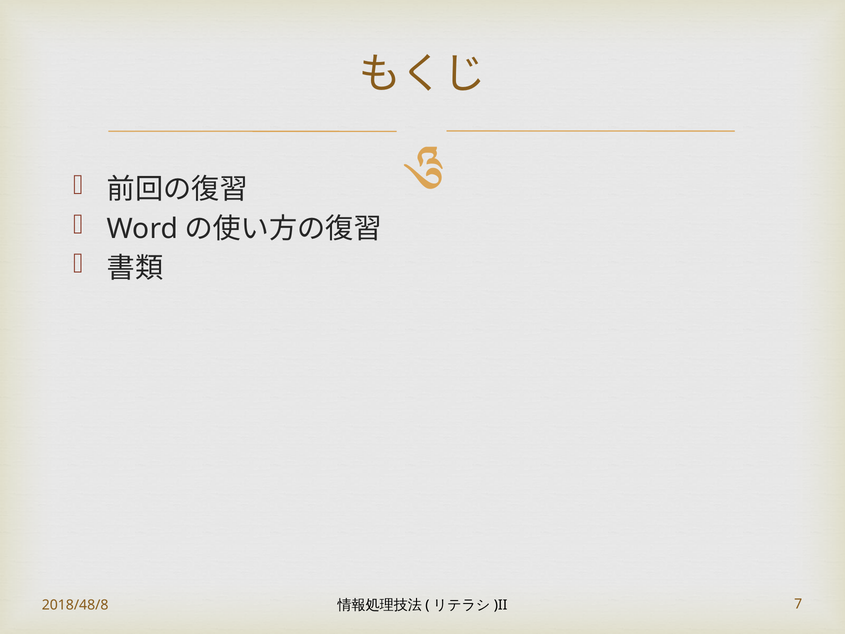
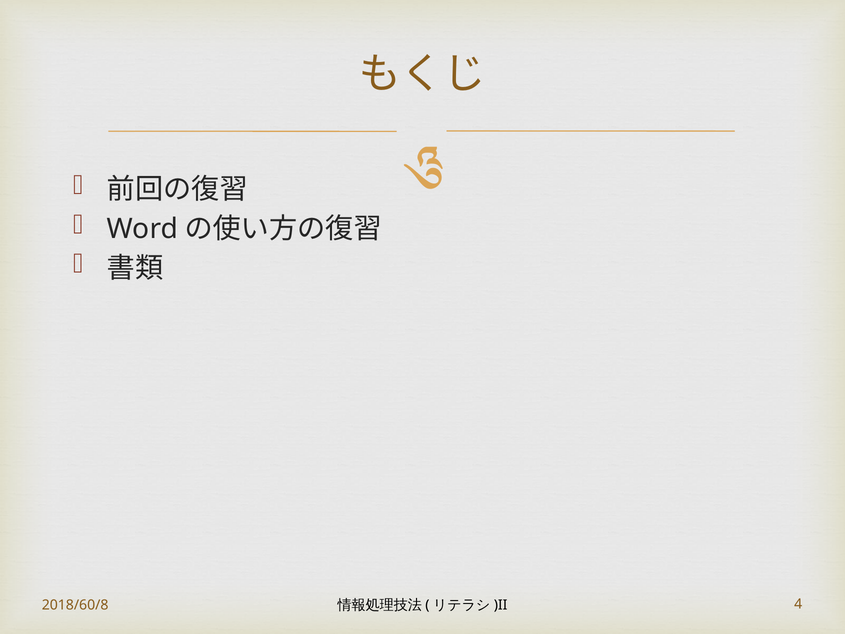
2018/48/8: 2018/48/8 -> 2018/60/8
7: 7 -> 4
